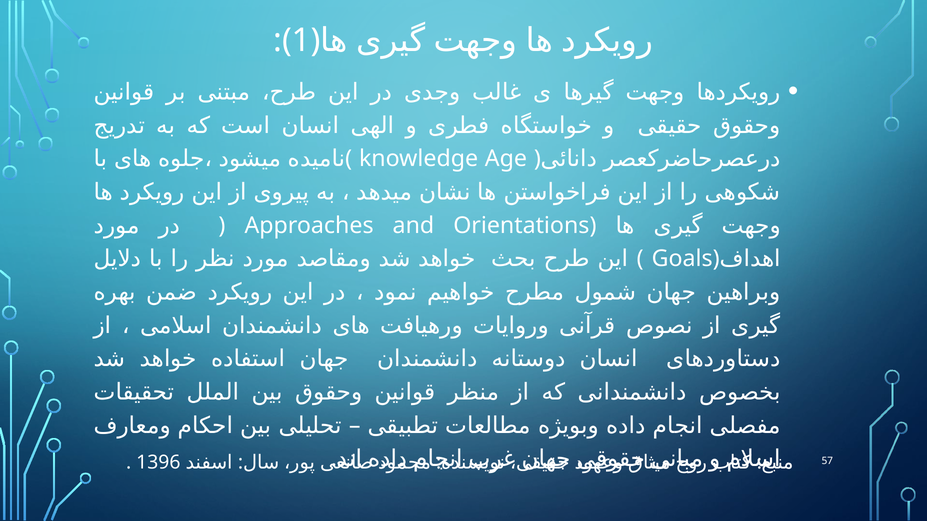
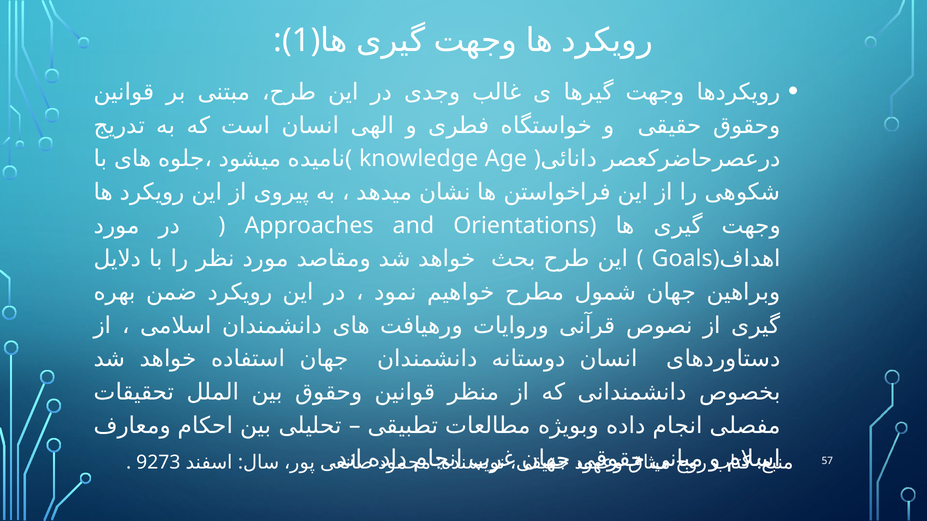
1396: 1396 -> 9273
